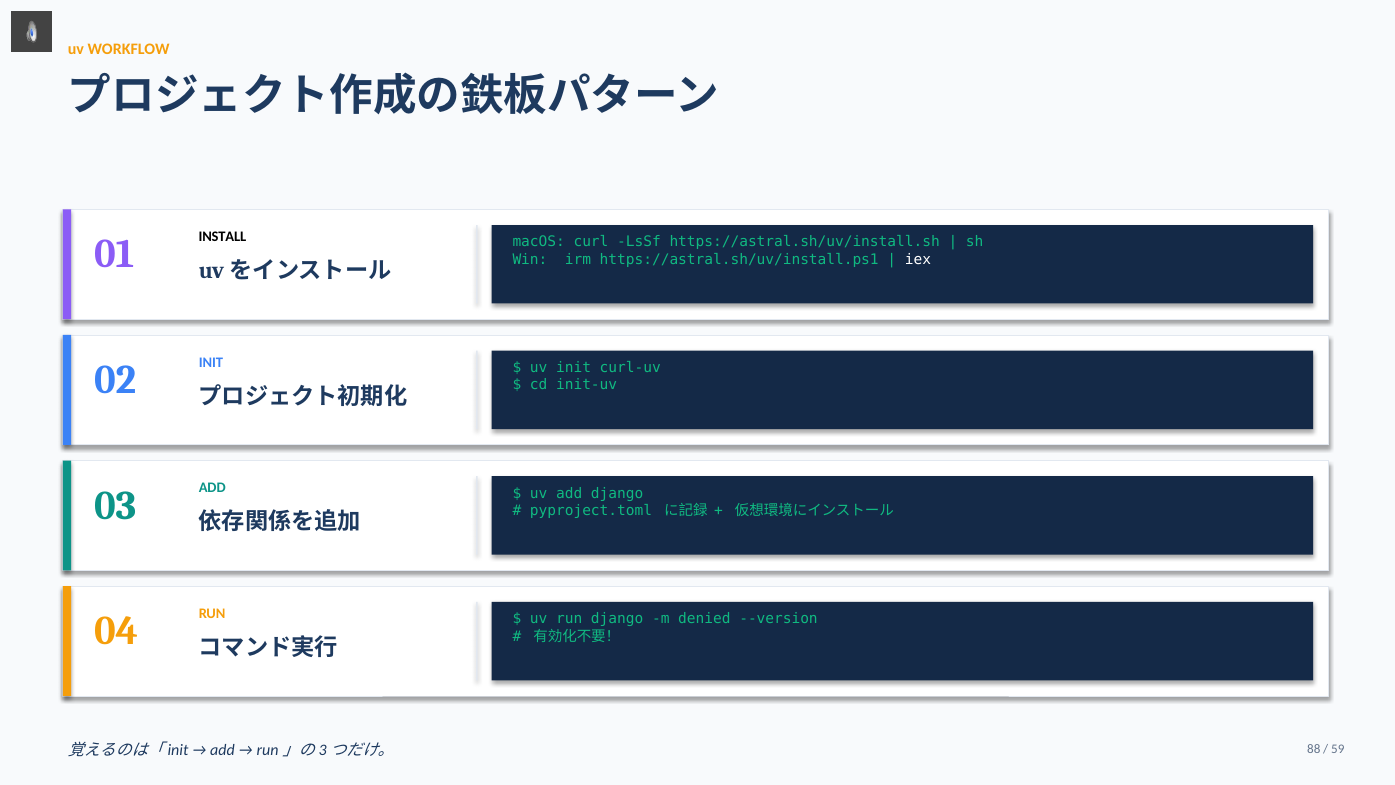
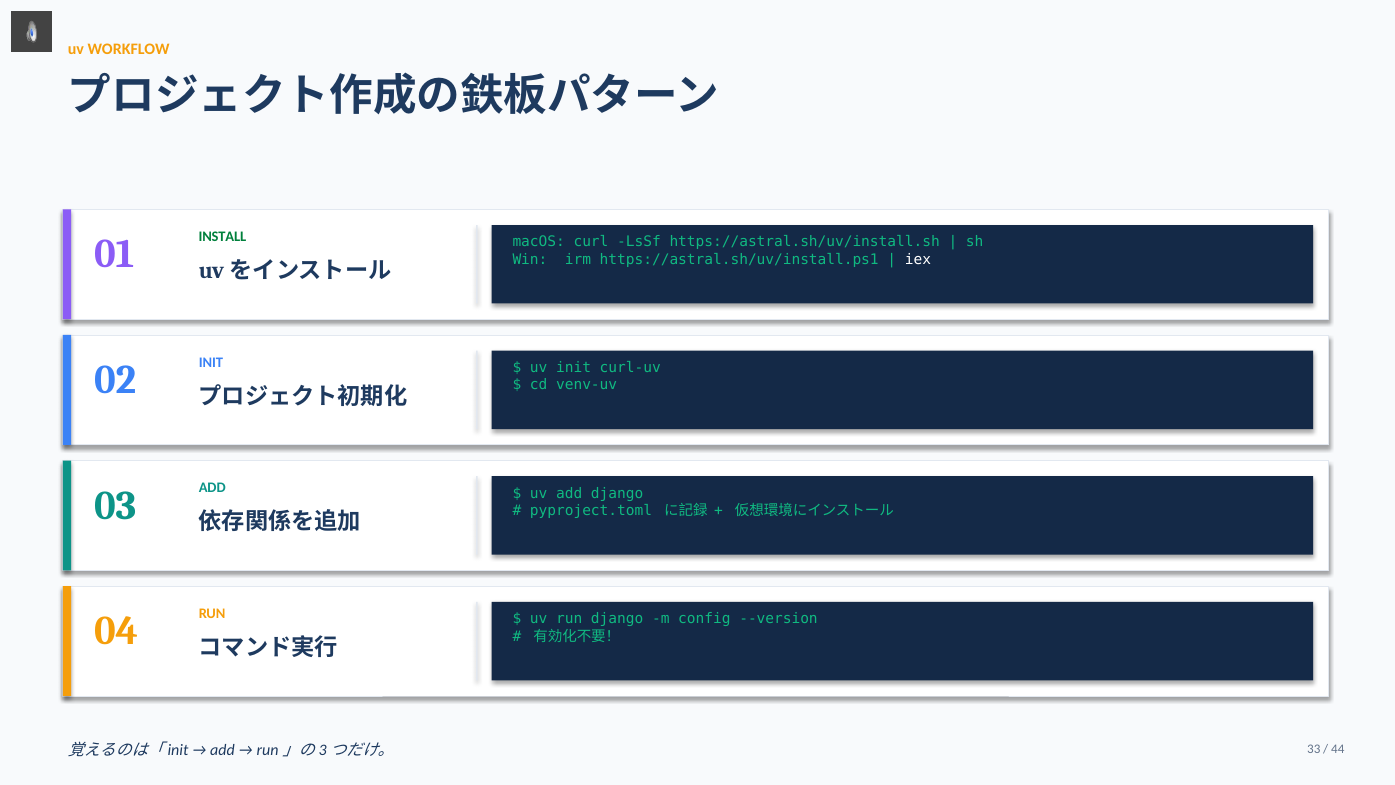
INSTALL colour: black -> green
init-uv: init-uv -> venv-uv
denied: denied -> config
88: 88 -> 33
59: 59 -> 44
